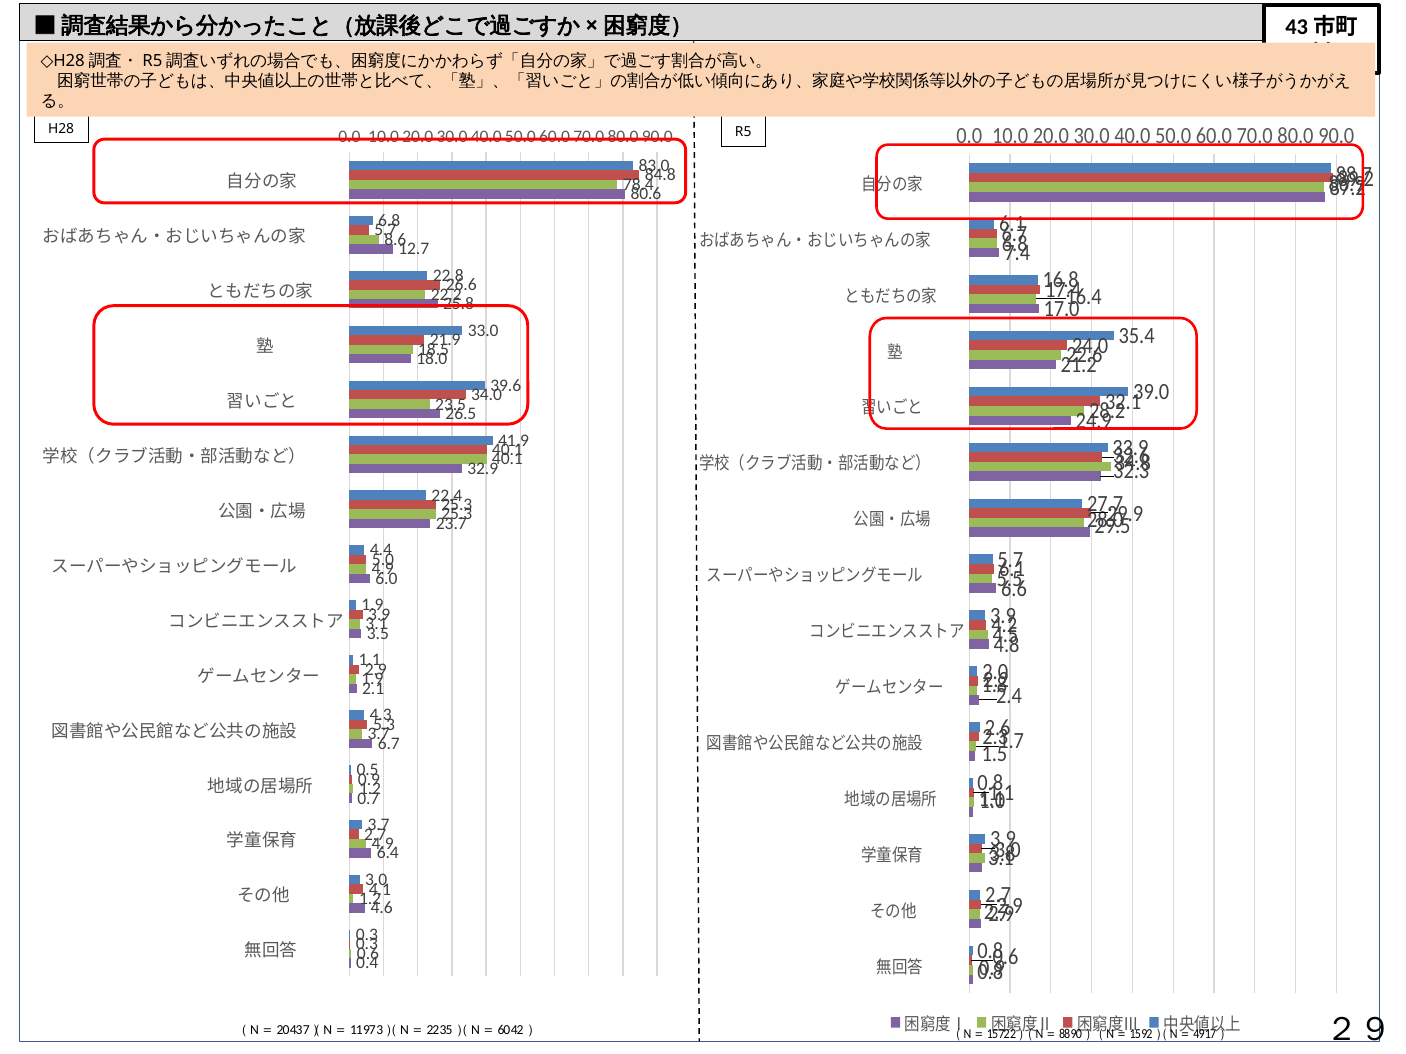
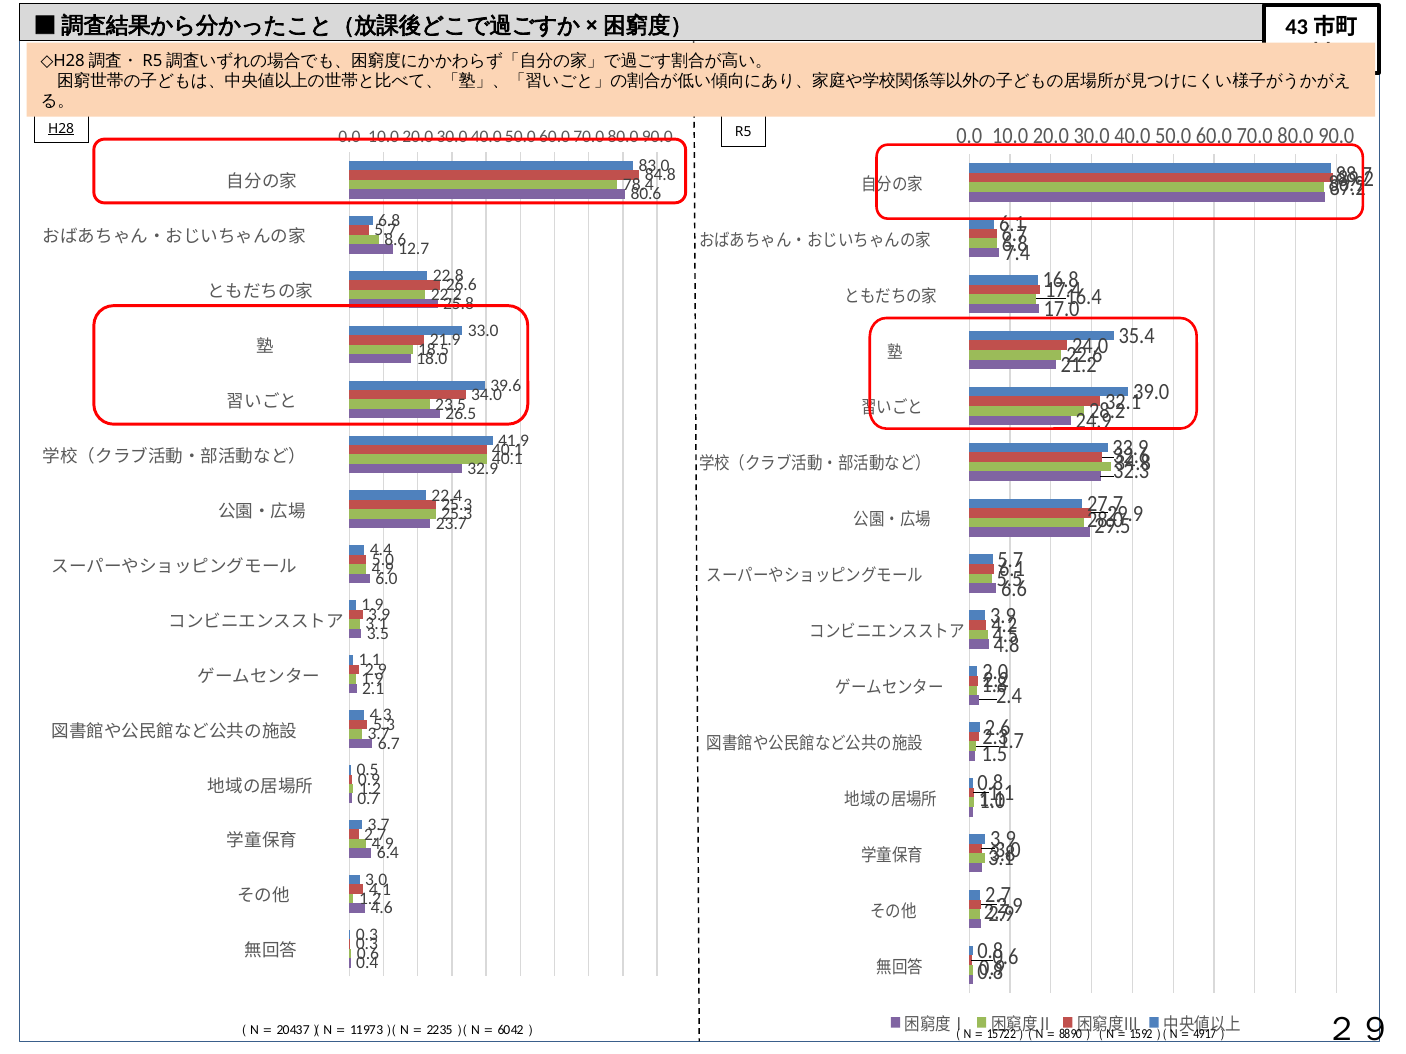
H28 underline: none -> present
